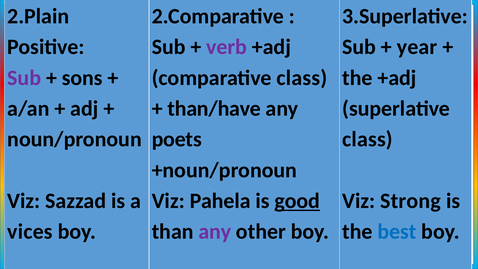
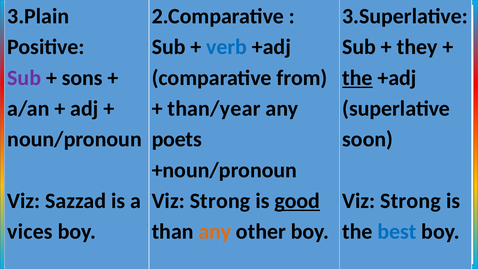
2.Plain: 2.Plain -> 3.Plain
verb colour: purple -> blue
year: year -> they
comparative class: class -> from
the at (357, 78) underline: none -> present
than/have: than/have -> than/year
class at (367, 139): class -> soon
Pahela at (220, 201): Pahela -> Strong
any at (215, 232) colour: purple -> orange
